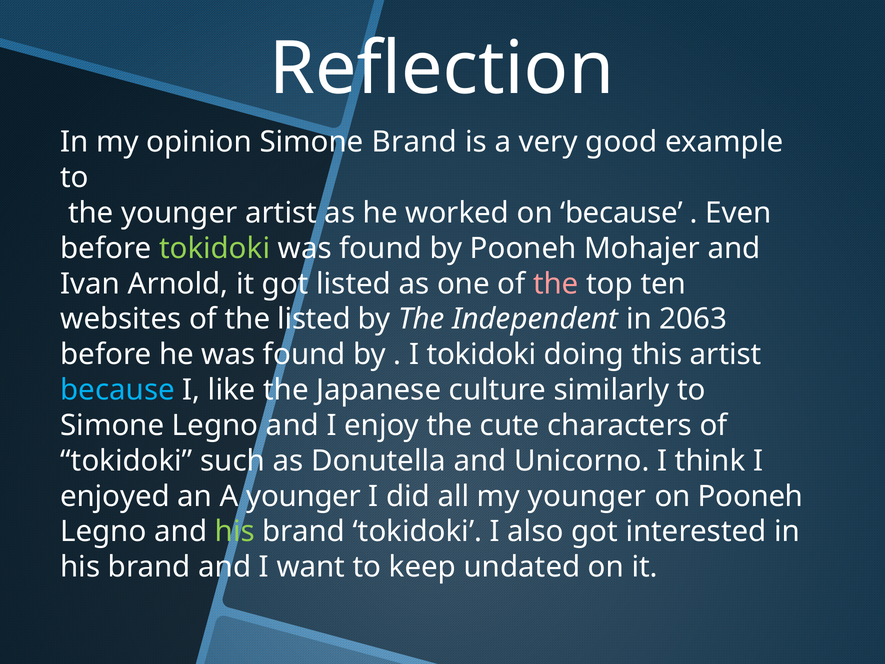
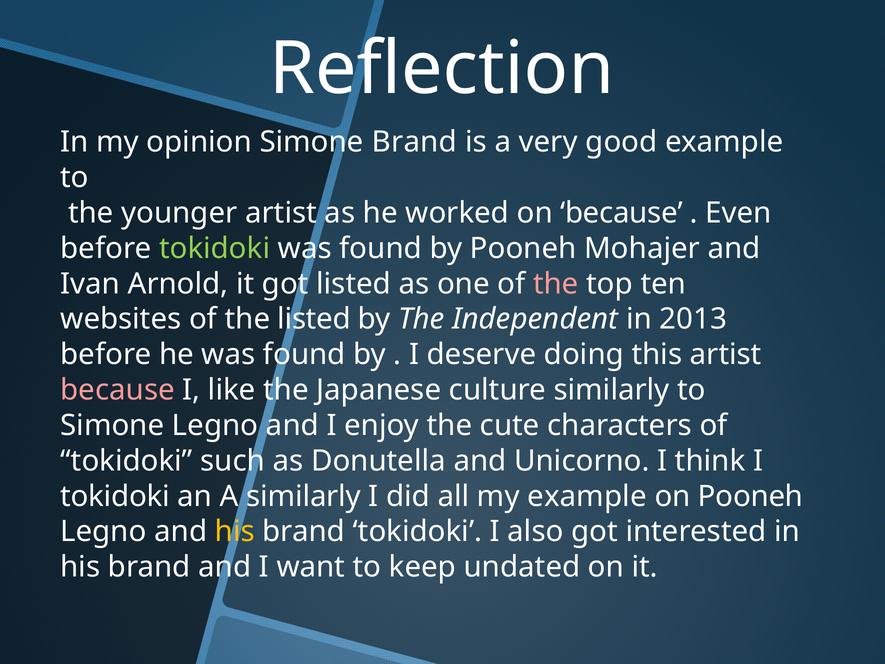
2063: 2063 -> 2013
I tokidoki: tokidoki -> deserve
because at (118, 390) colour: light blue -> pink
enjoyed at (115, 496): enjoyed -> tokidoki
A younger: younger -> similarly
my younger: younger -> example
his at (235, 532) colour: light green -> yellow
